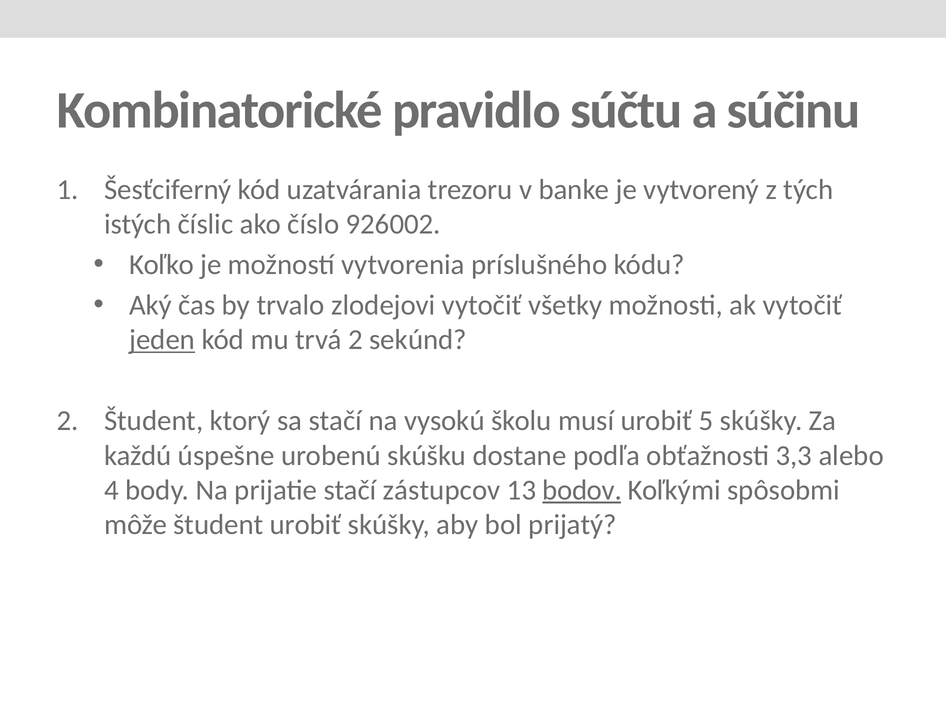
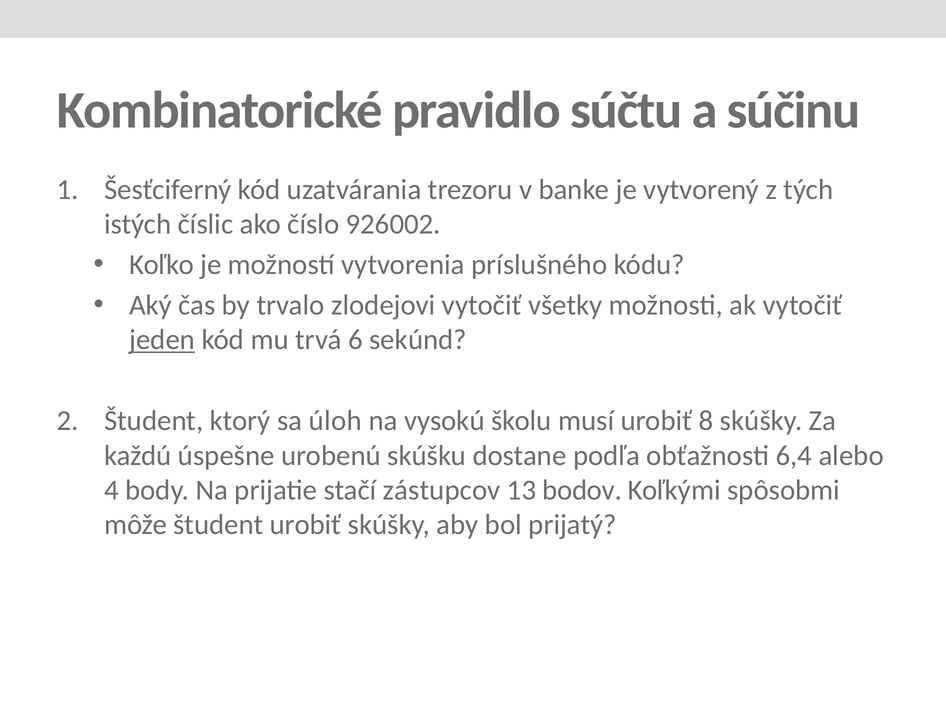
trvá 2: 2 -> 6
sa stačí: stačí -> úloh
5: 5 -> 8
3,3: 3,3 -> 6,4
bodov underline: present -> none
